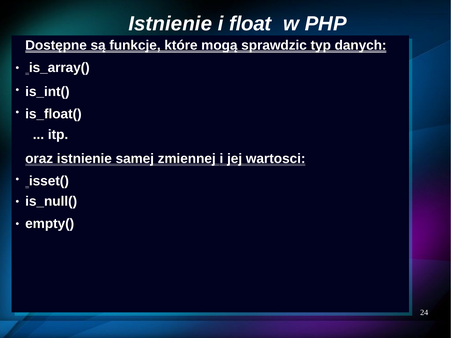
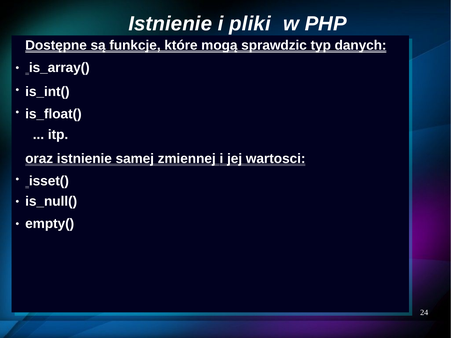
float: float -> pliki
